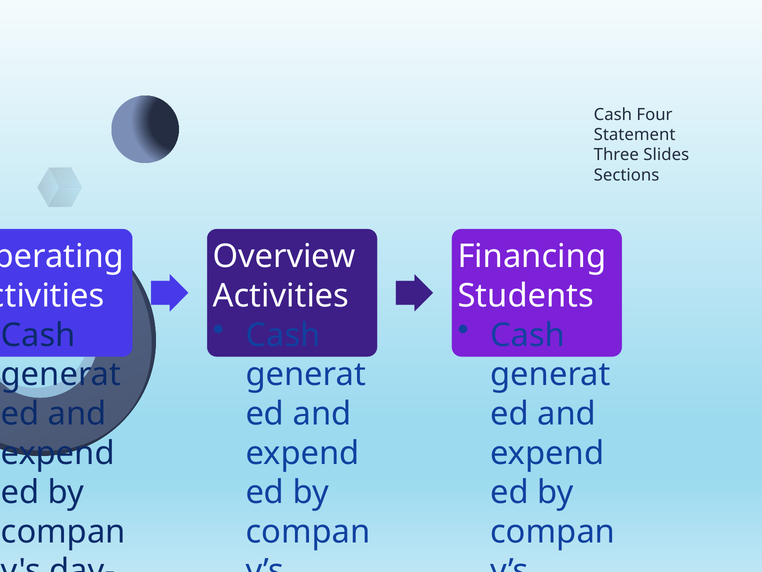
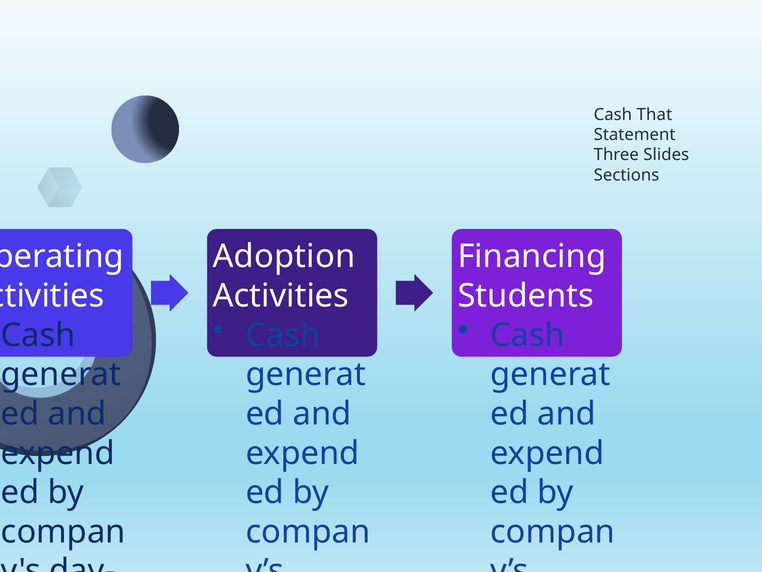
Cash Four: Four -> That
Overview: Overview -> Adoption
